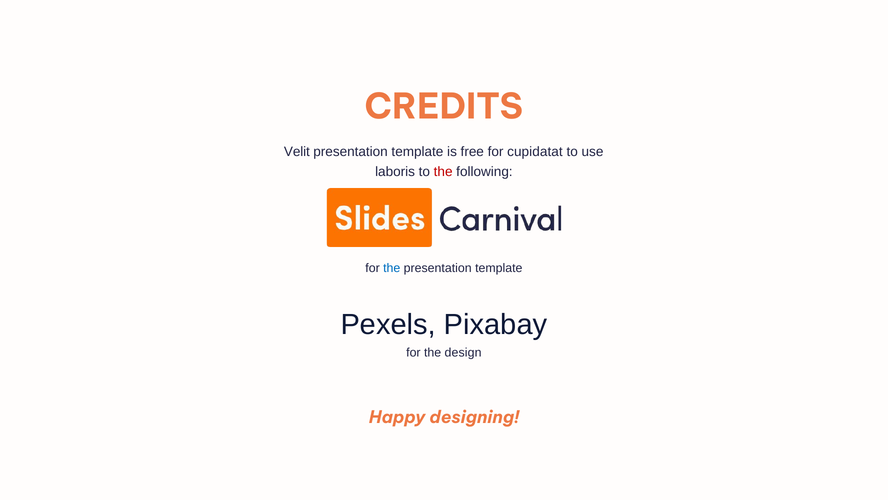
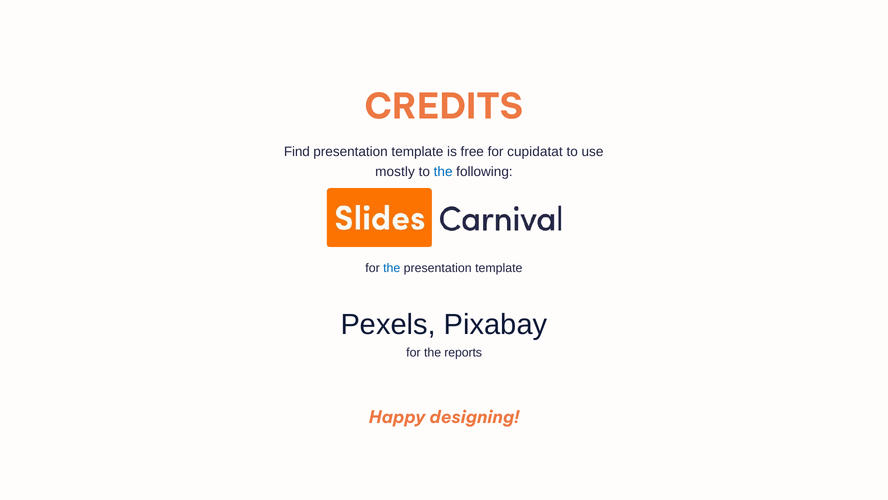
Velit: Velit -> Find
laboris: laboris -> mostly
the at (443, 171) colour: red -> blue
design: design -> reports
